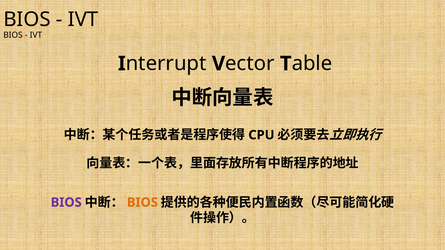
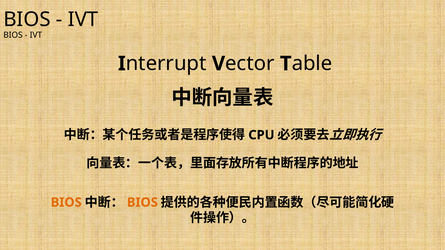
BIOS at (66, 203) colour: purple -> orange
